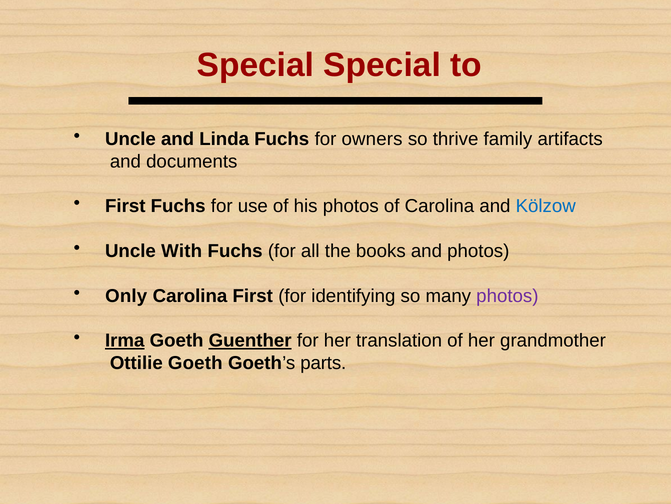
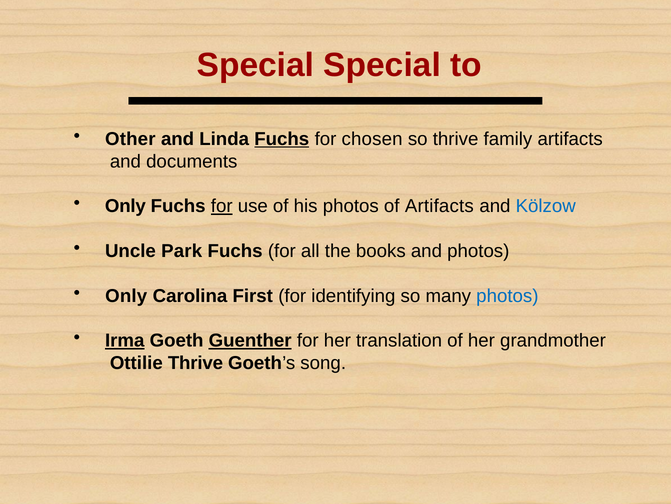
Uncle at (130, 139): Uncle -> Other
Fuchs at (282, 139) underline: none -> present
owners: owners -> chosen
First at (125, 206): First -> Only
for at (222, 206) underline: none -> present
of Carolina: Carolina -> Artifacts
With: With -> Park
photos at (507, 295) colour: purple -> blue
Ottilie Goeth: Goeth -> Thrive
parts: parts -> song
